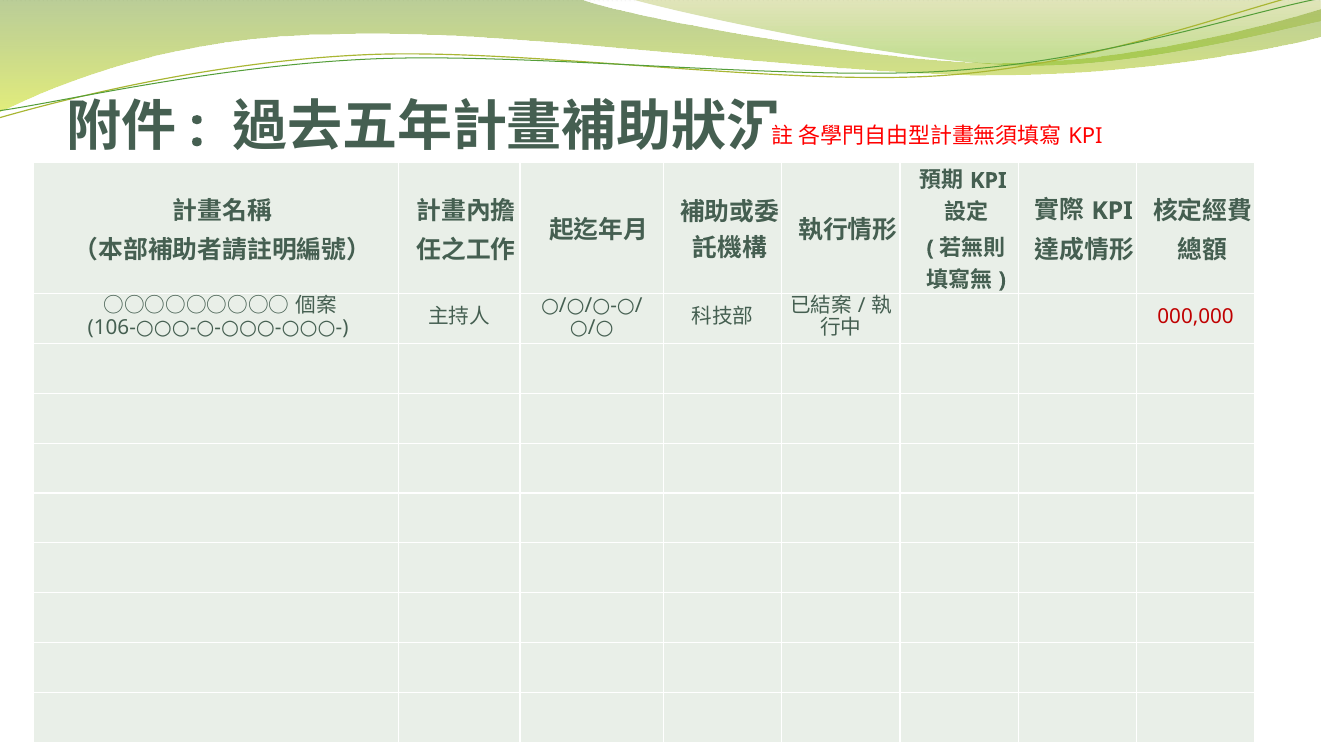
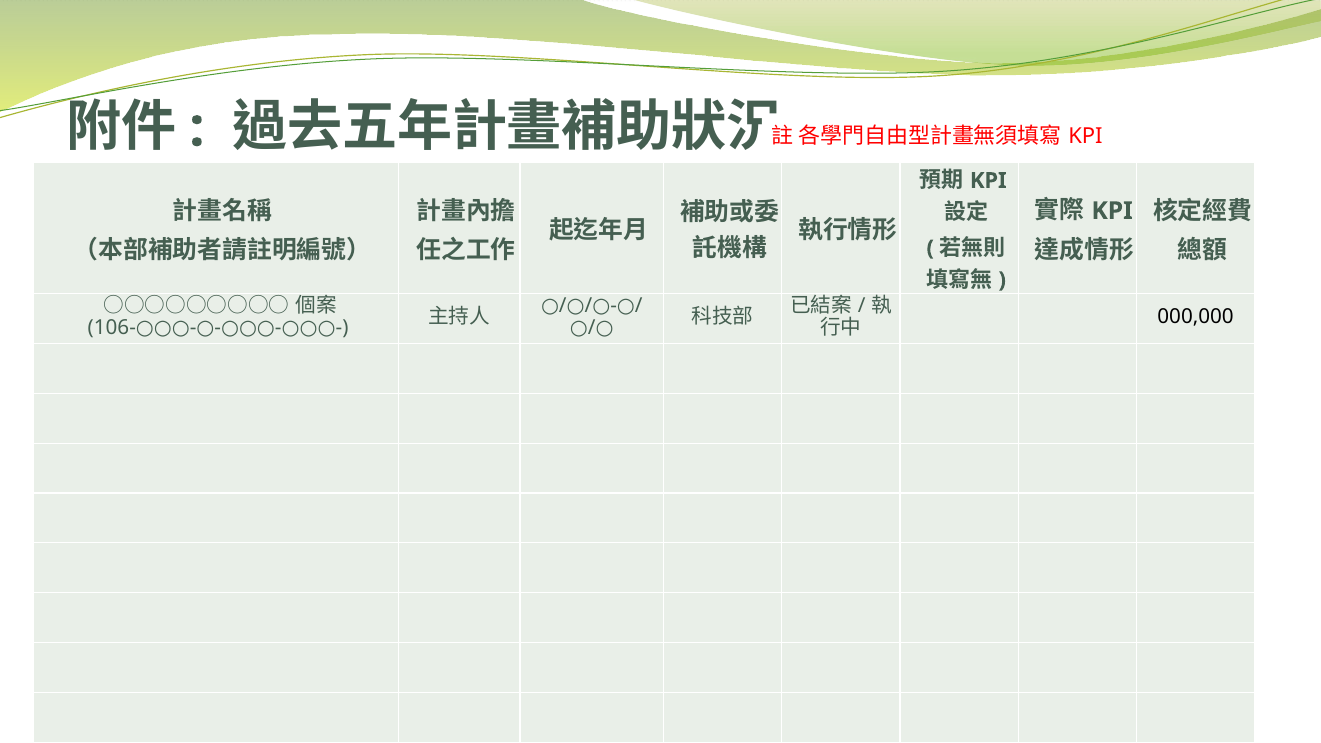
000,000 colour: red -> black
